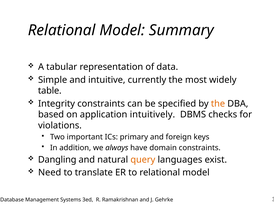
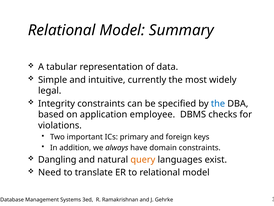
table: table -> legal
the at (218, 103) colour: orange -> blue
intuitively: intuitively -> employee
